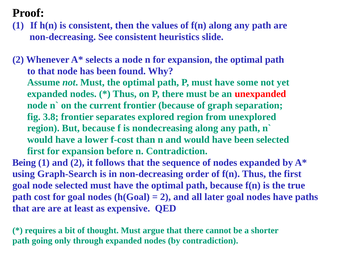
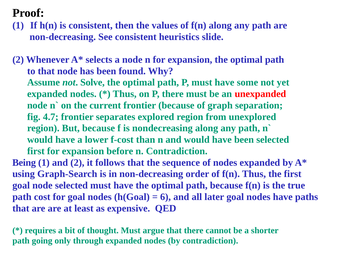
not Must: Must -> Solve
3.8: 3.8 -> 4.7
2 at (166, 196): 2 -> 6
